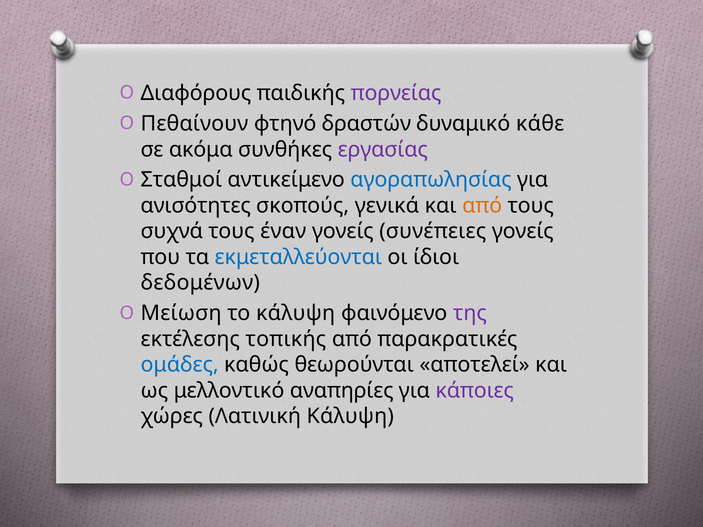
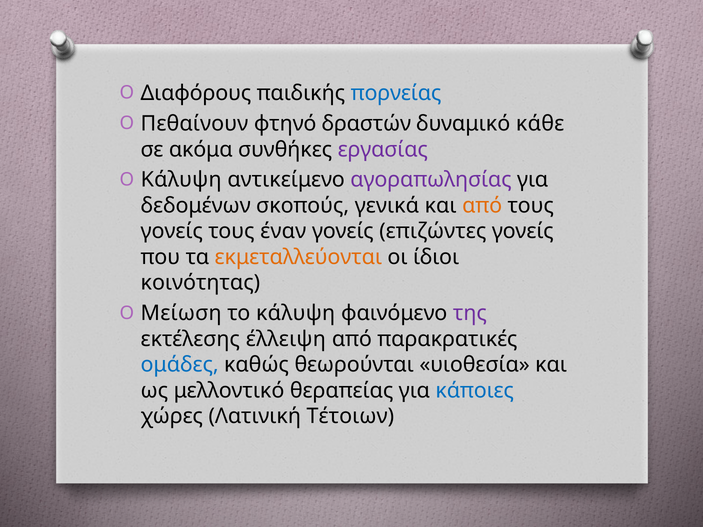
πορνείας colour: purple -> blue
Σταθμοί at (181, 180): Σταθμοί -> Κάλυψη
αγοραπωλησίας colour: blue -> purple
ανισότητες: ανισότητες -> δεδομένων
συχνά at (172, 231): συχνά -> γονείς
συνέπειες: συνέπειες -> επιζώντες
εκμεταλλεύονται colour: blue -> orange
δεδομένων: δεδομένων -> κοινότητας
τοπικής: τοπικής -> έλλειψη
αποτελεί: αποτελεί -> υιοθεσία
αναπηρίες: αναπηρίες -> θεραπείας
κάποιες colour: purple -> blue
Λατινική Κάλυψη: Κάλυψη -> Τέτοιων
